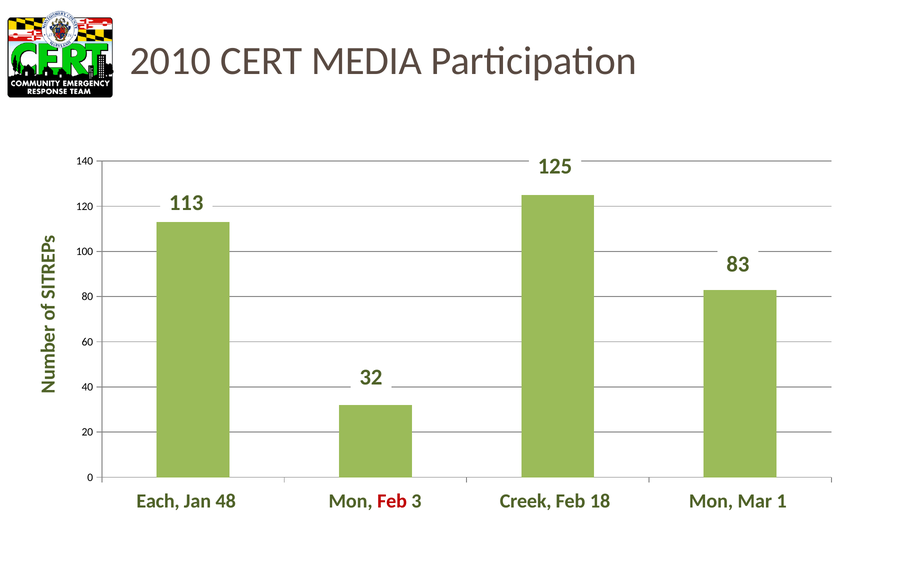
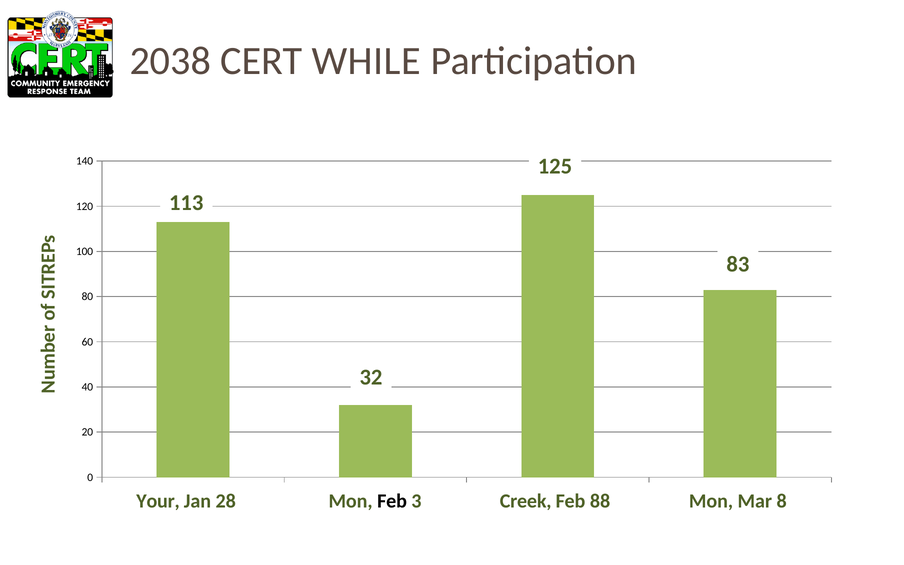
2010: 2010 -> 2038
MEDIA: MEDIA -> WHILE
Each: Each -> Your
48: 48 -> 28
Feb at (392, 501) colour: red -> black
18: 18 -> 88
1 at (782, 501): 1 -> 8
